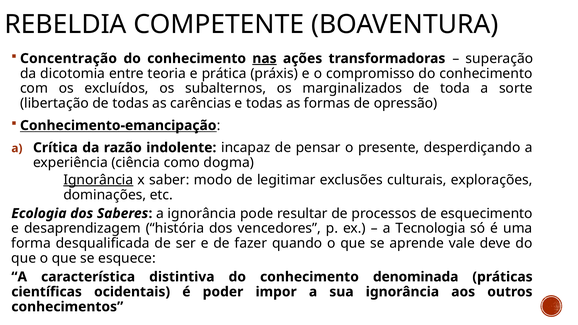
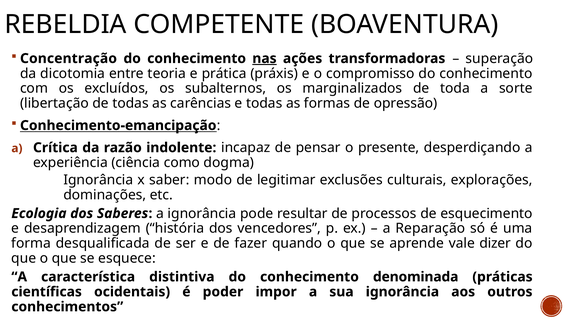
Ignorância at (98, 180) underline: present -> none
Tecnologia: Tecnologia -> Reparação
deve: deve -> dizer
